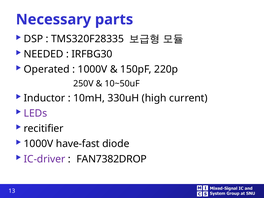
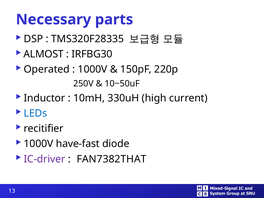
NEEDED: NEEDED -> ALMOST
LEDs colour: purple -> blue
FAN7382DROP: FAN7382DROP -> FAN7382THAT
